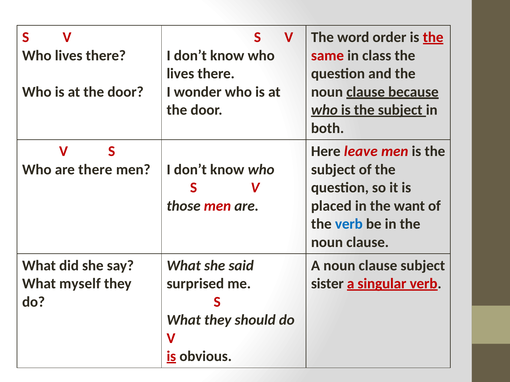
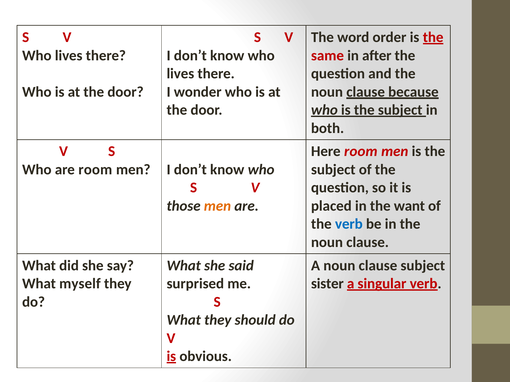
class: class -> after
Here leave: leave -> room
are there: there -> room
men at (217, 206) colour: red -> orange
